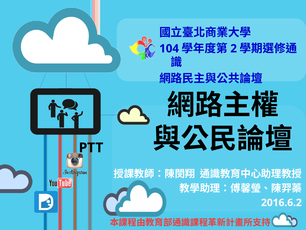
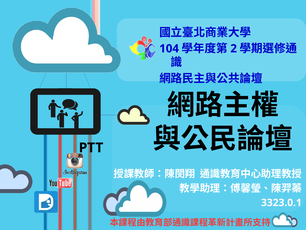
2016.6.2: 2016.6.2 -> 3323.0.1
